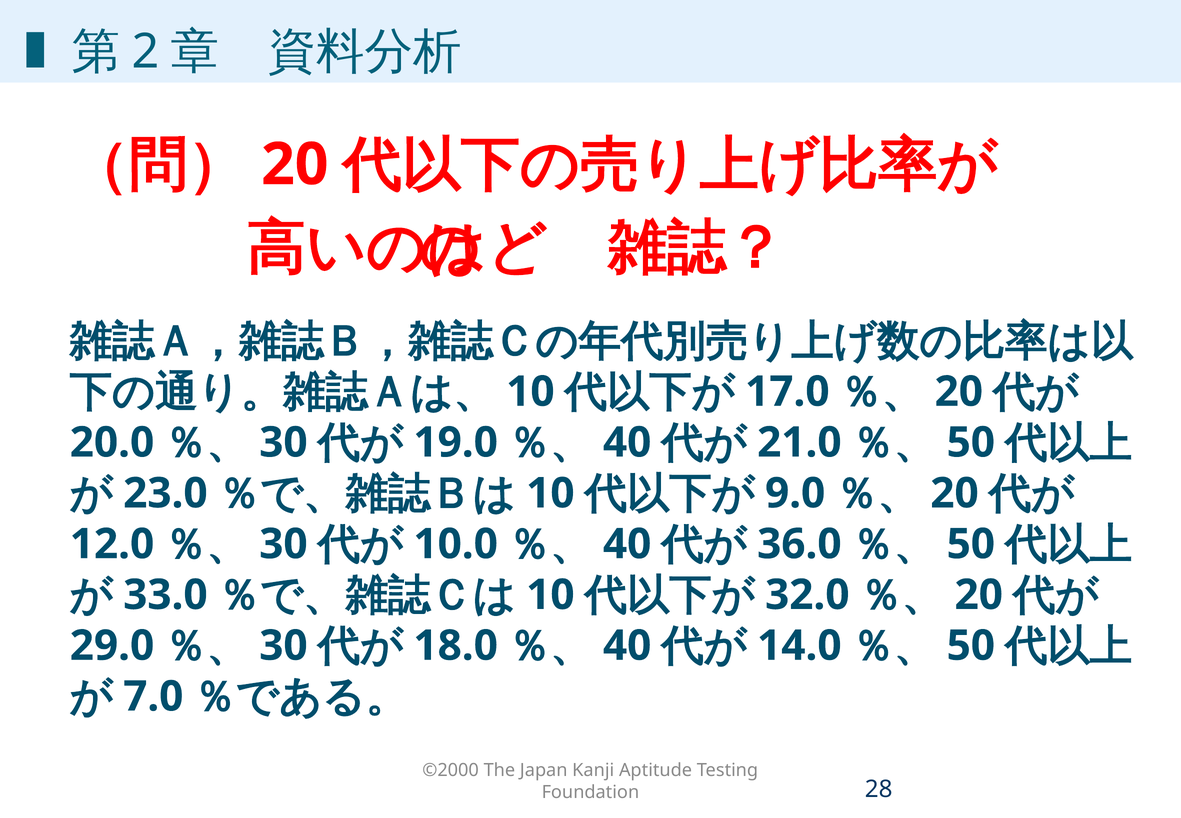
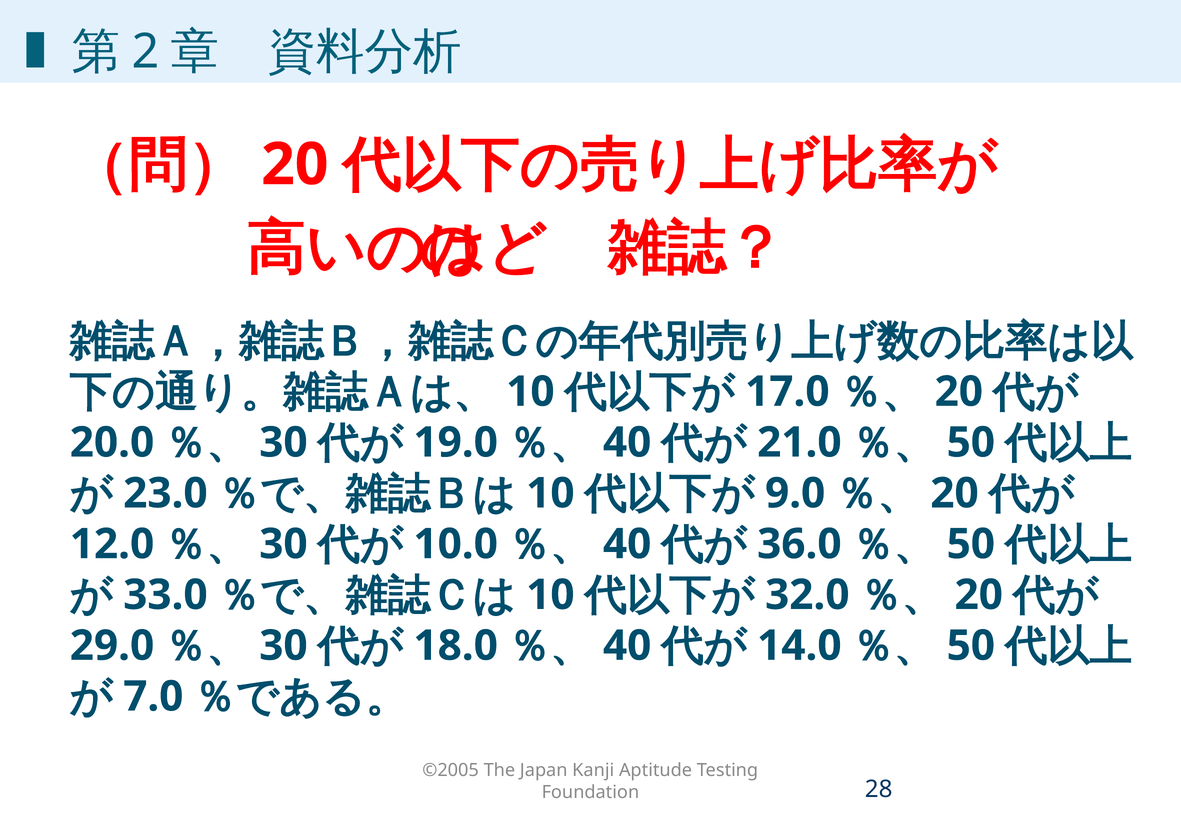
©2000: ©2000 -> ©2005
